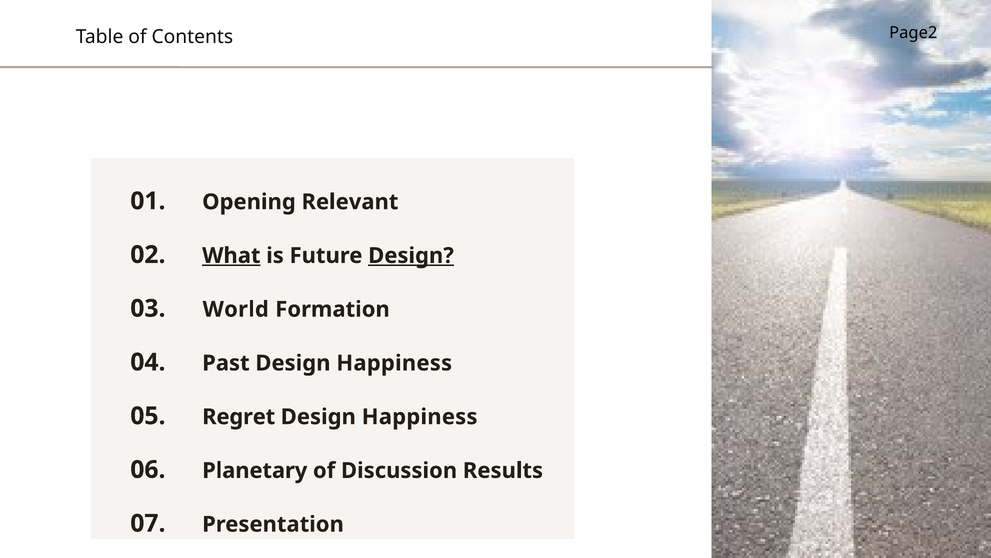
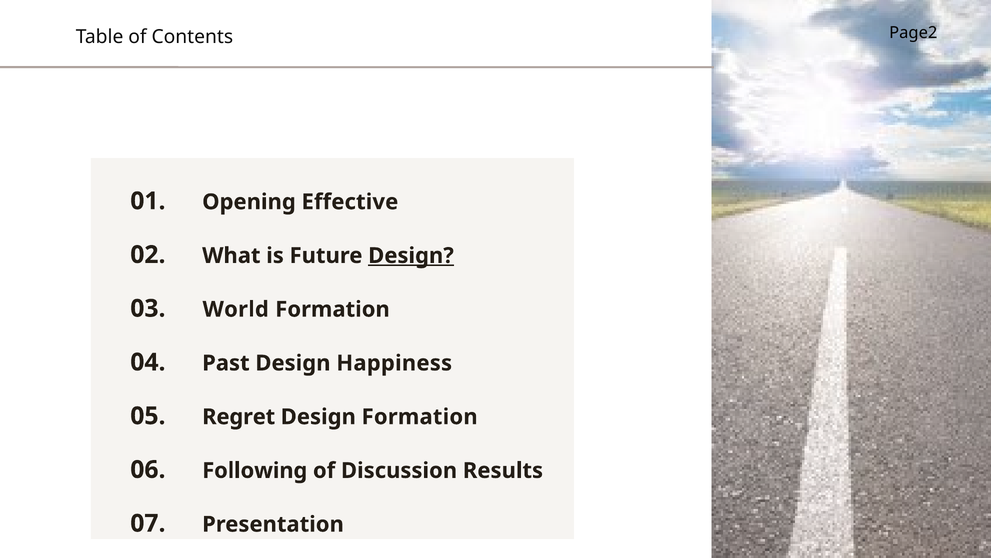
Relevant: Relevant -> Effective
What underline: present -> none
Happiness at (420, 417): Happiness -> Formation
Planetary: Planetary -> Following
